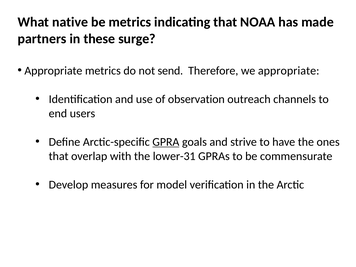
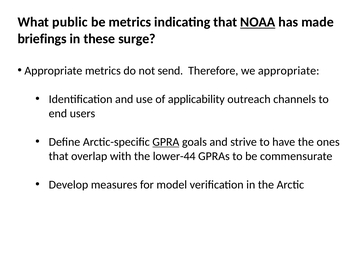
native: native -> public
NOAA underline: none -> present
partners: partners -> briefings
observation: observation -> applicability
lower-31: lower-31 -> lower-44
